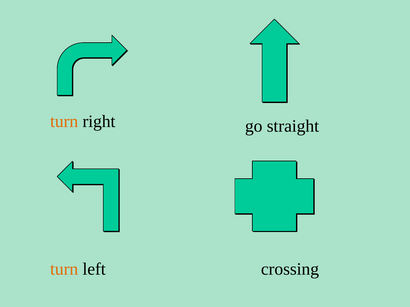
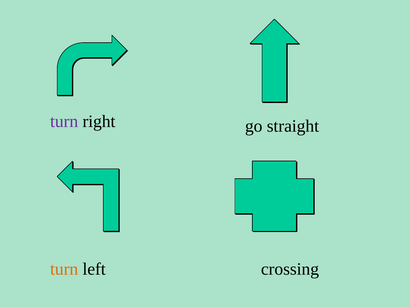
turn at (64, 122) colour: orange -> purple
